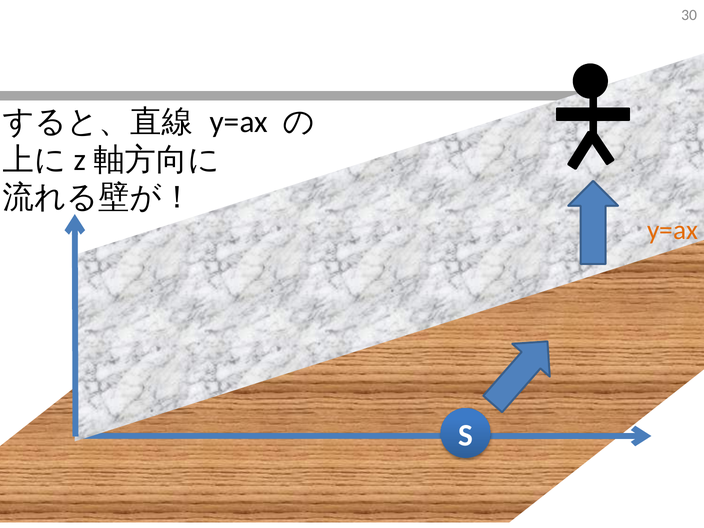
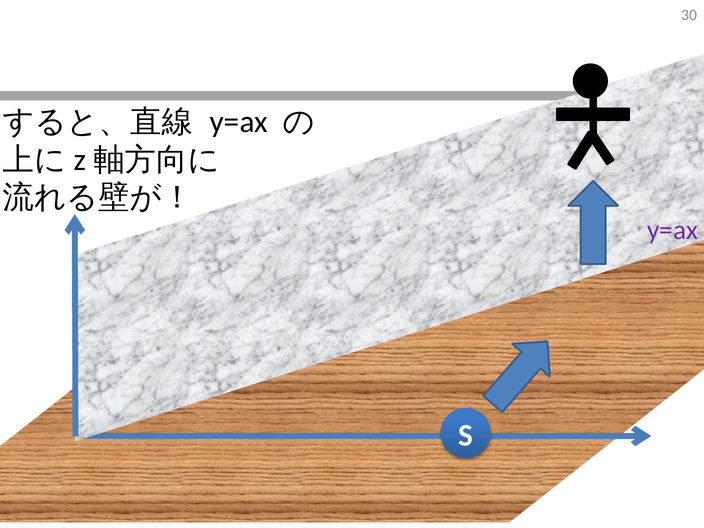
y=ax at (673, 230) colour: orange -> purple
